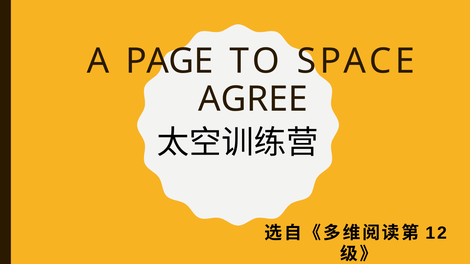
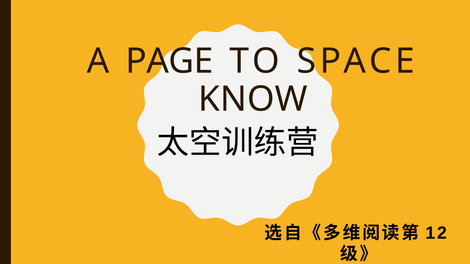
AGREE: AGREE -> KNOW
